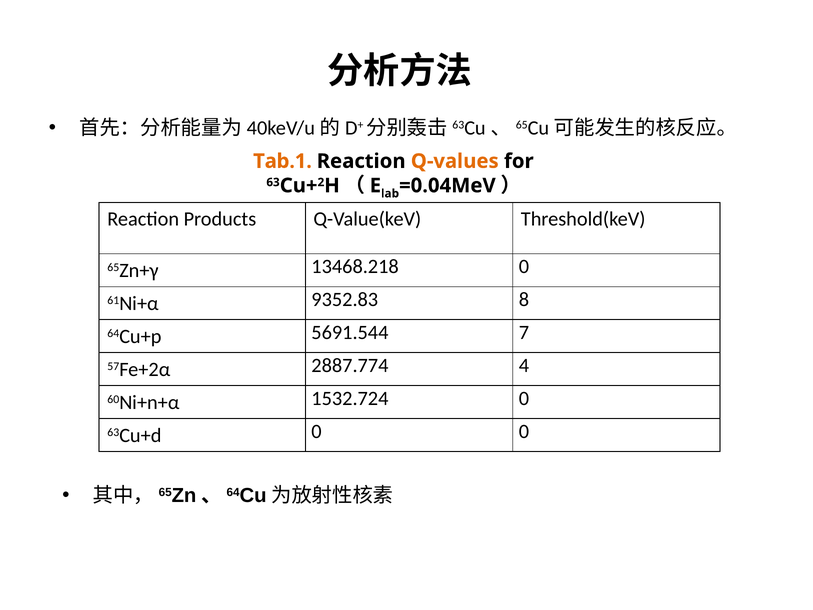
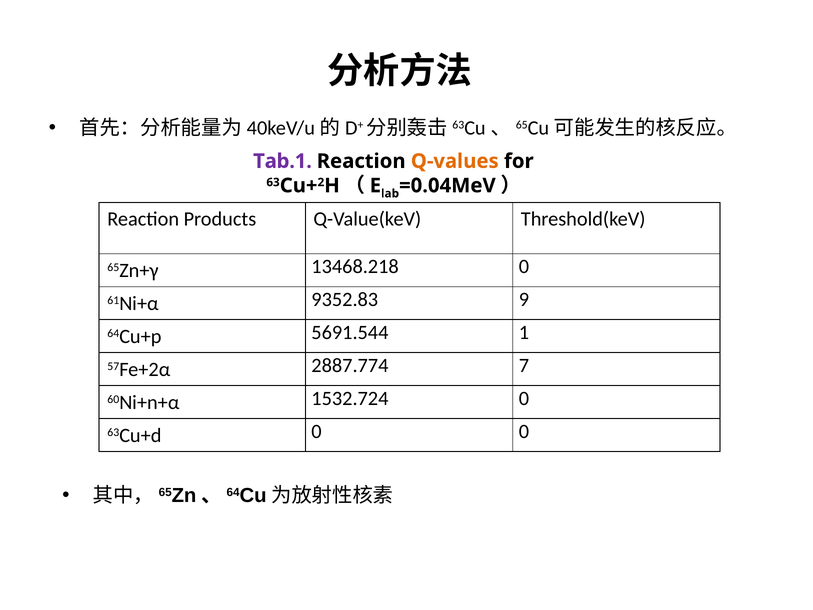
Tab.1 colour: orange -> purple
8: 8 -> 9
7: 7 -> 1
4: 4 -> 7
